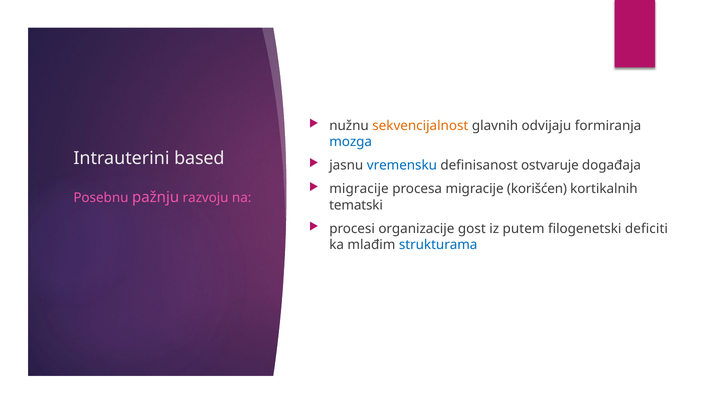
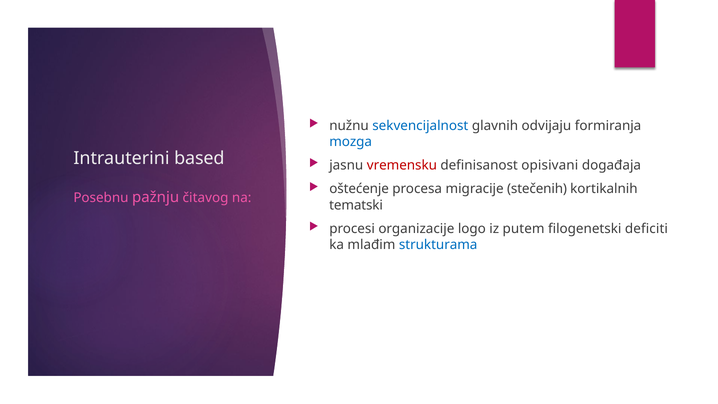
sekvencijalnost colour: orange -> blue
vremensku colour: blue -> red
ostvaruje: ostvaruje -> opisivani
migracije at (359, 189): migracije -> oštećenje
korišćen: korišćen -> stečenih
razvoju: razvoju -> čitavog
gost: gost -> logo
